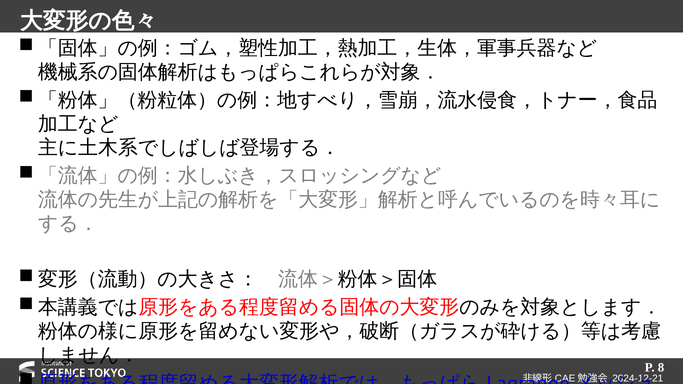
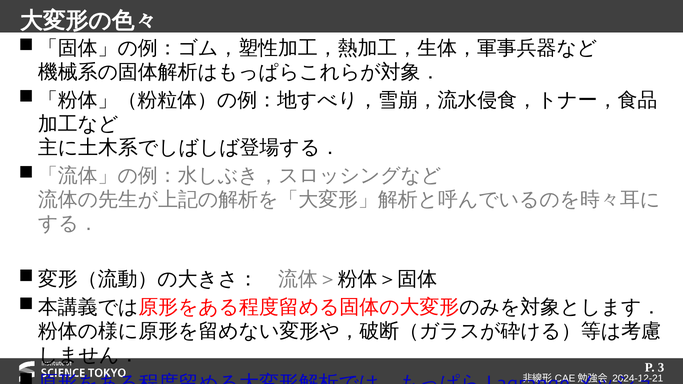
8: 8 -> 3
